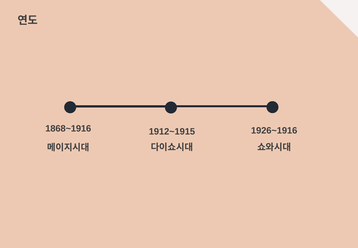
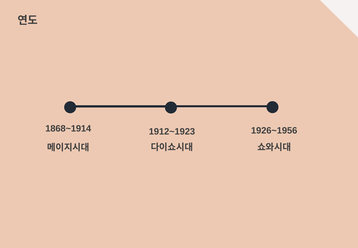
1868~1916: 1868~1916 -> 1868~1914
1926~1916: 1926~1916 -> 1926~1956
1912~1915: 1912~1915 -> 1912~1923
